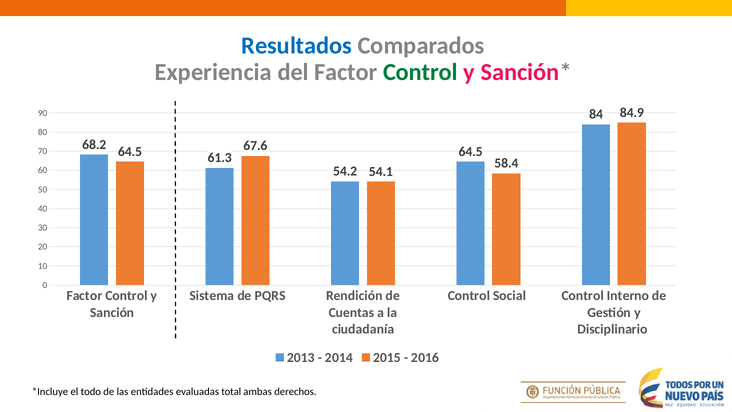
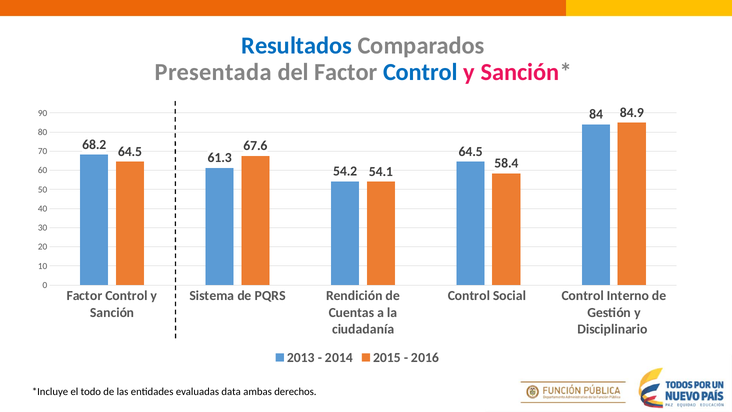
Experiencia: Experiencia -> Presentada
Control at (420, 72) colour: green -> blue
total: total -> data
